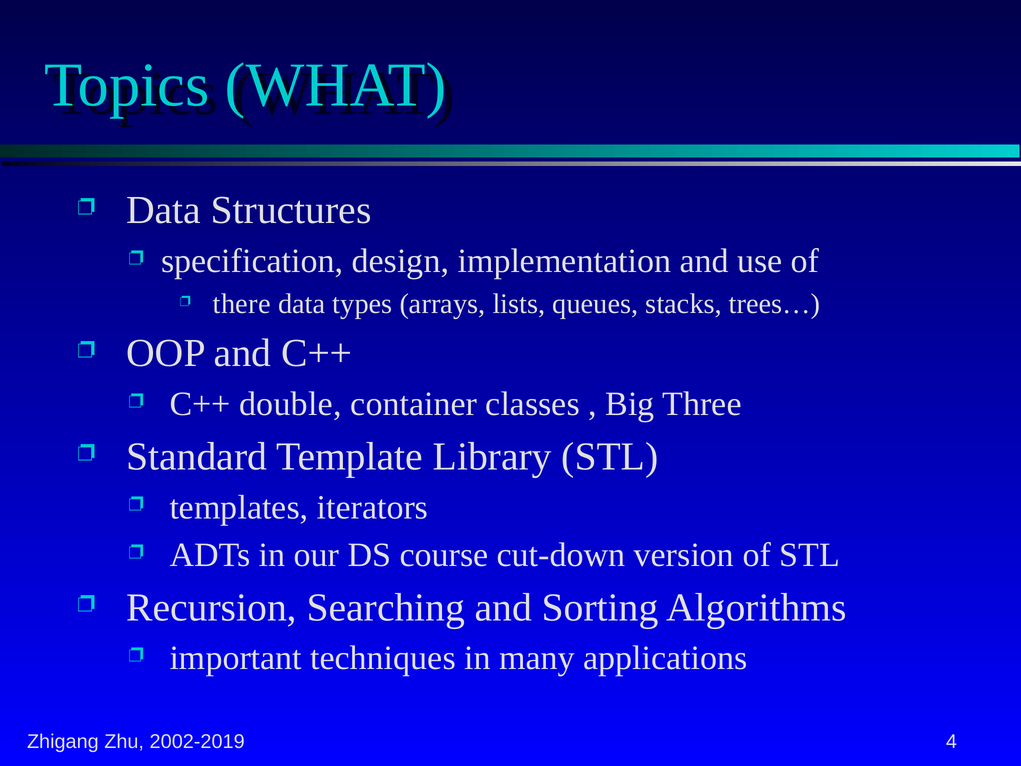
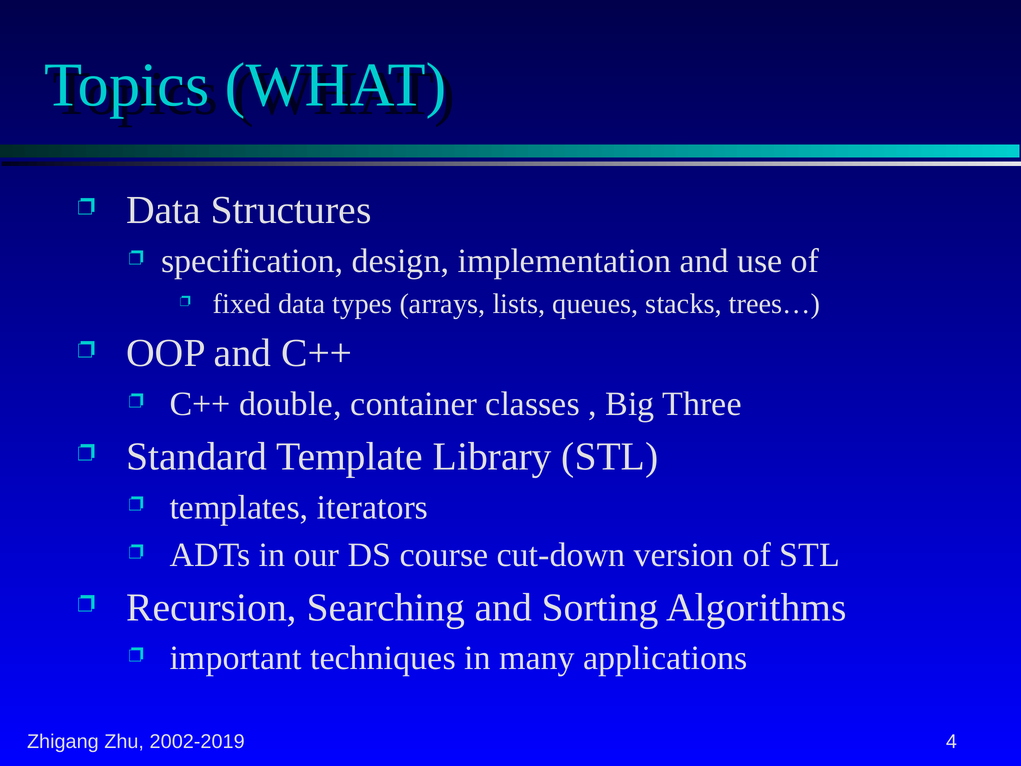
there: there -> fixed
